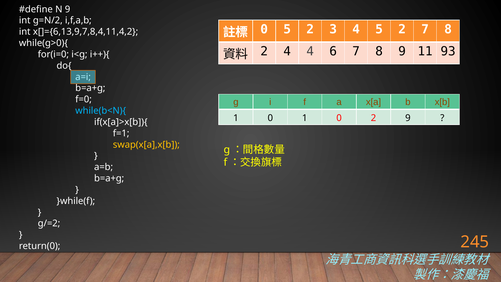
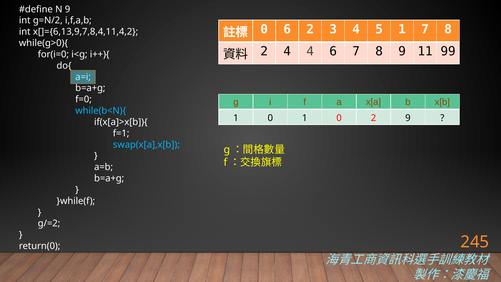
0 5: 5 -> 6
4 5 2: 2 -> 1
93: 93 -> 99
swap(x[a],x[b colour: yellow -> light blue
